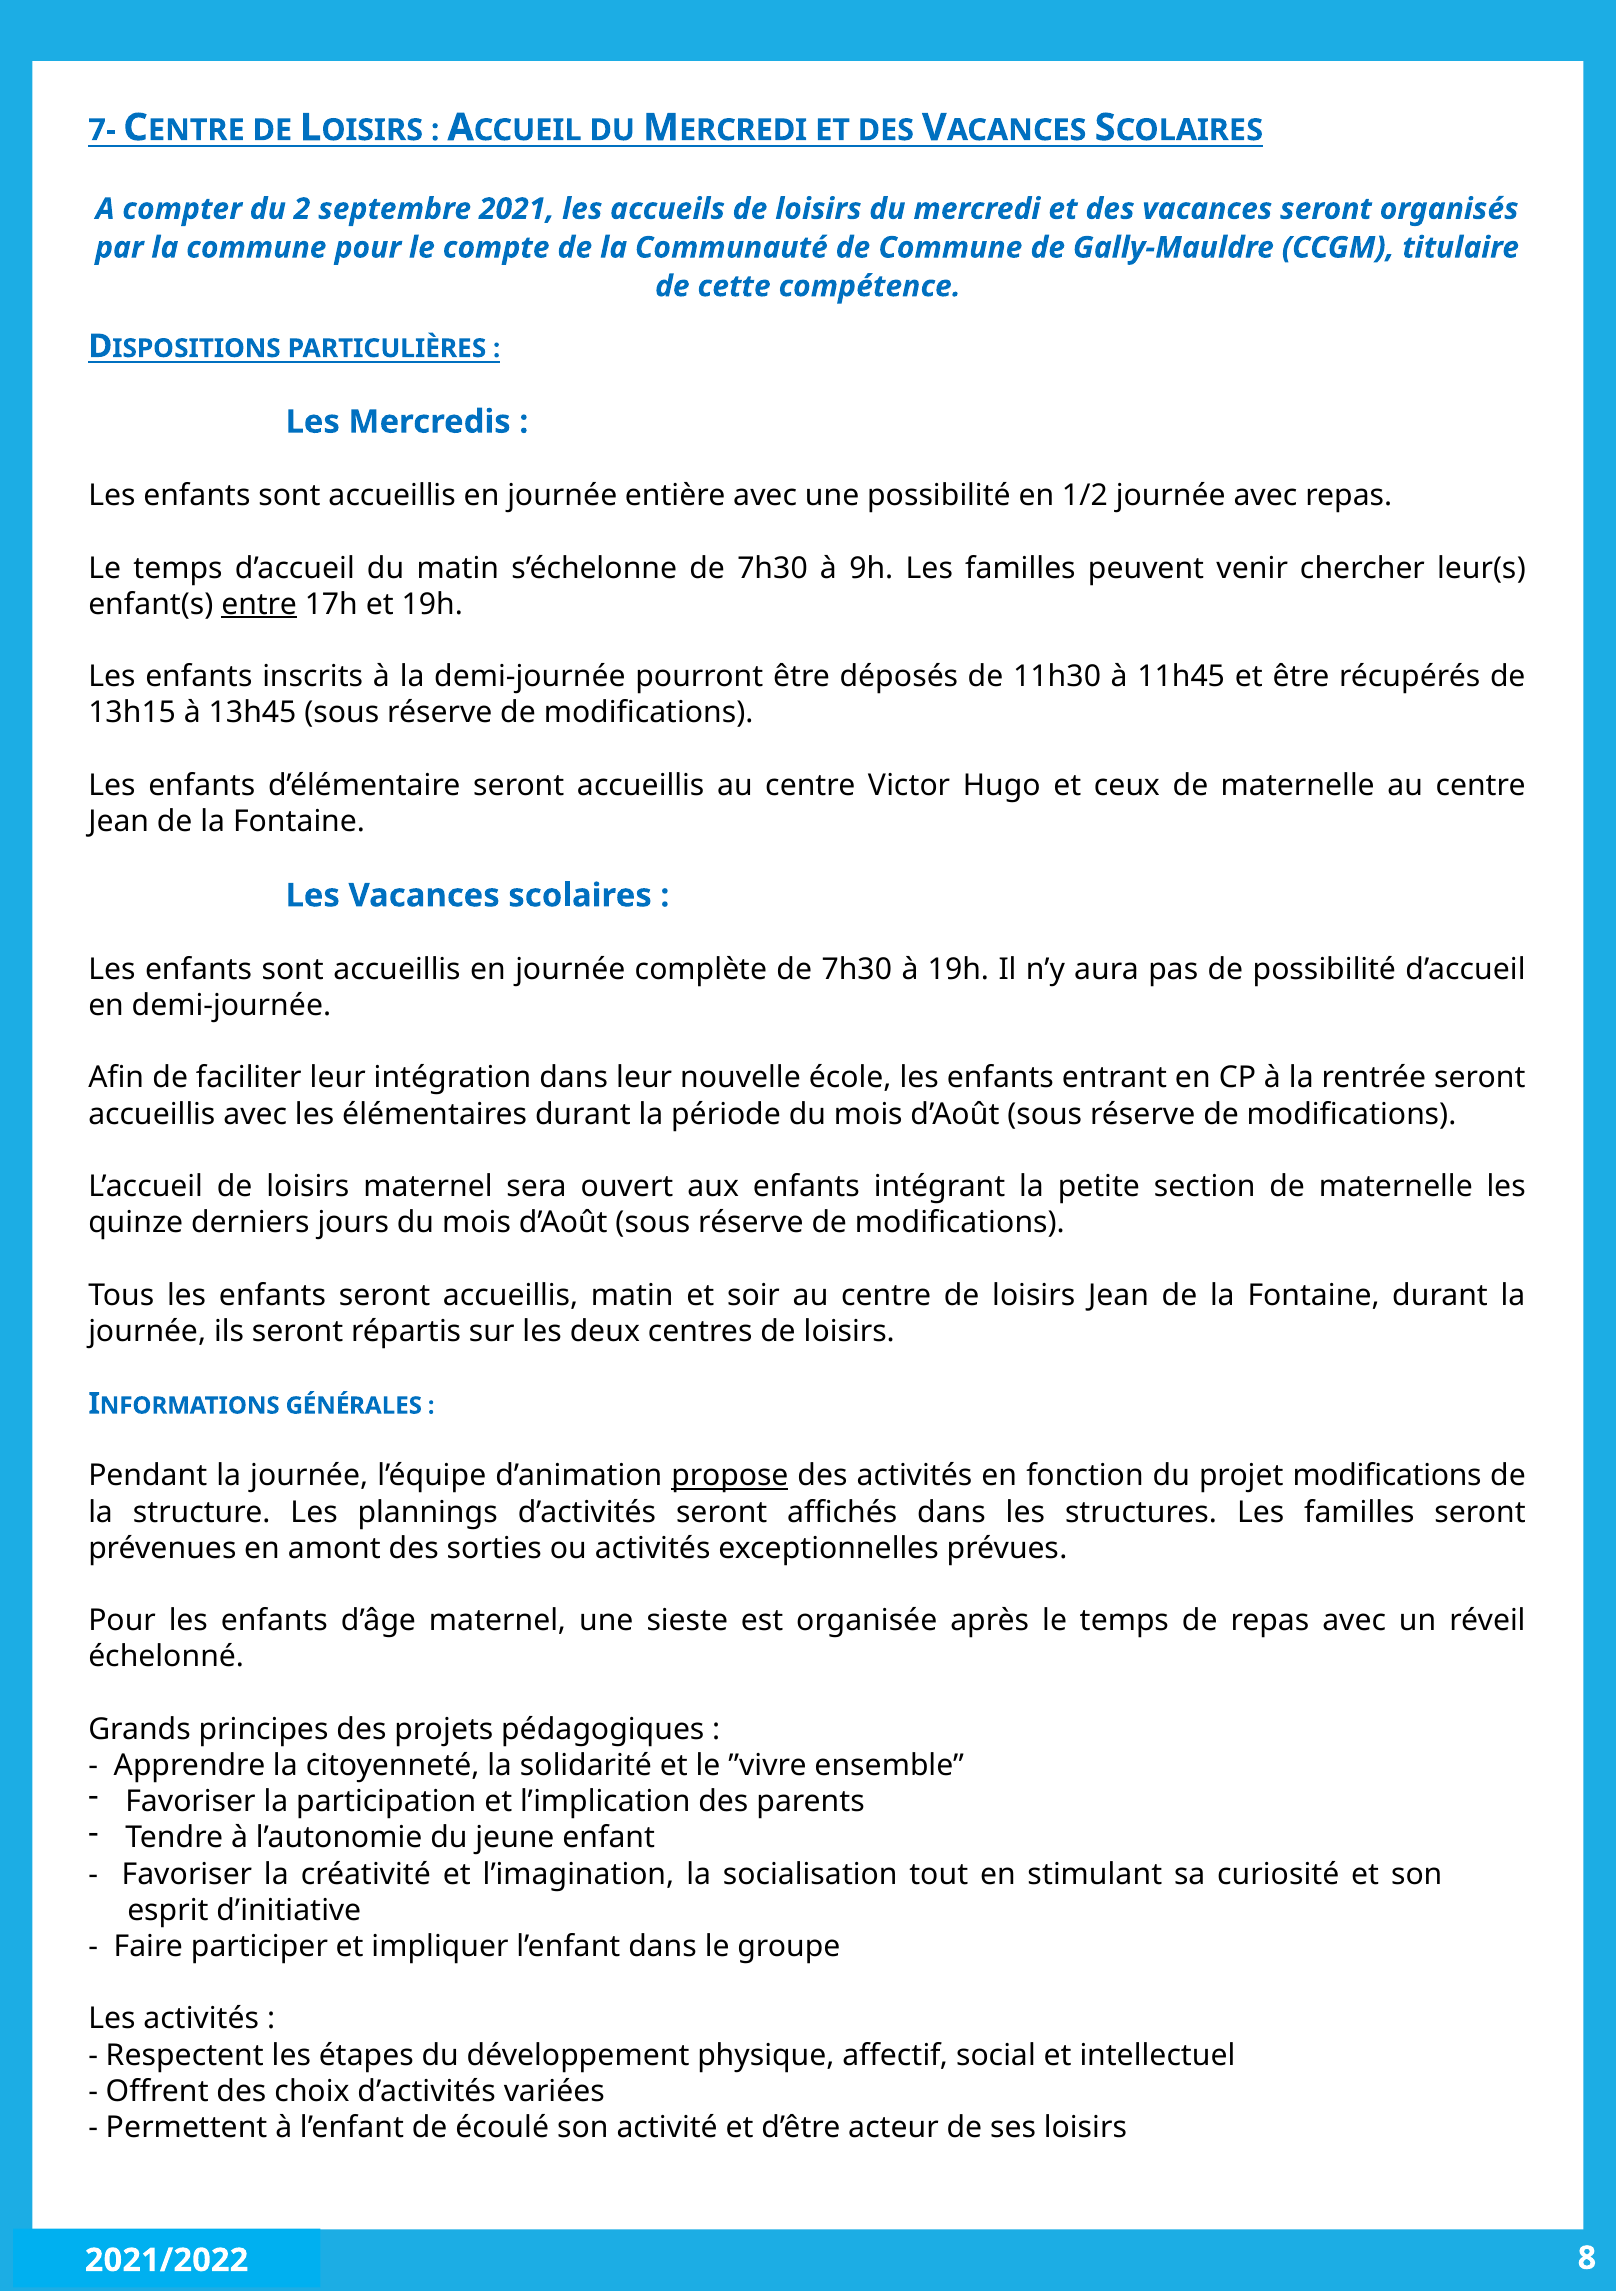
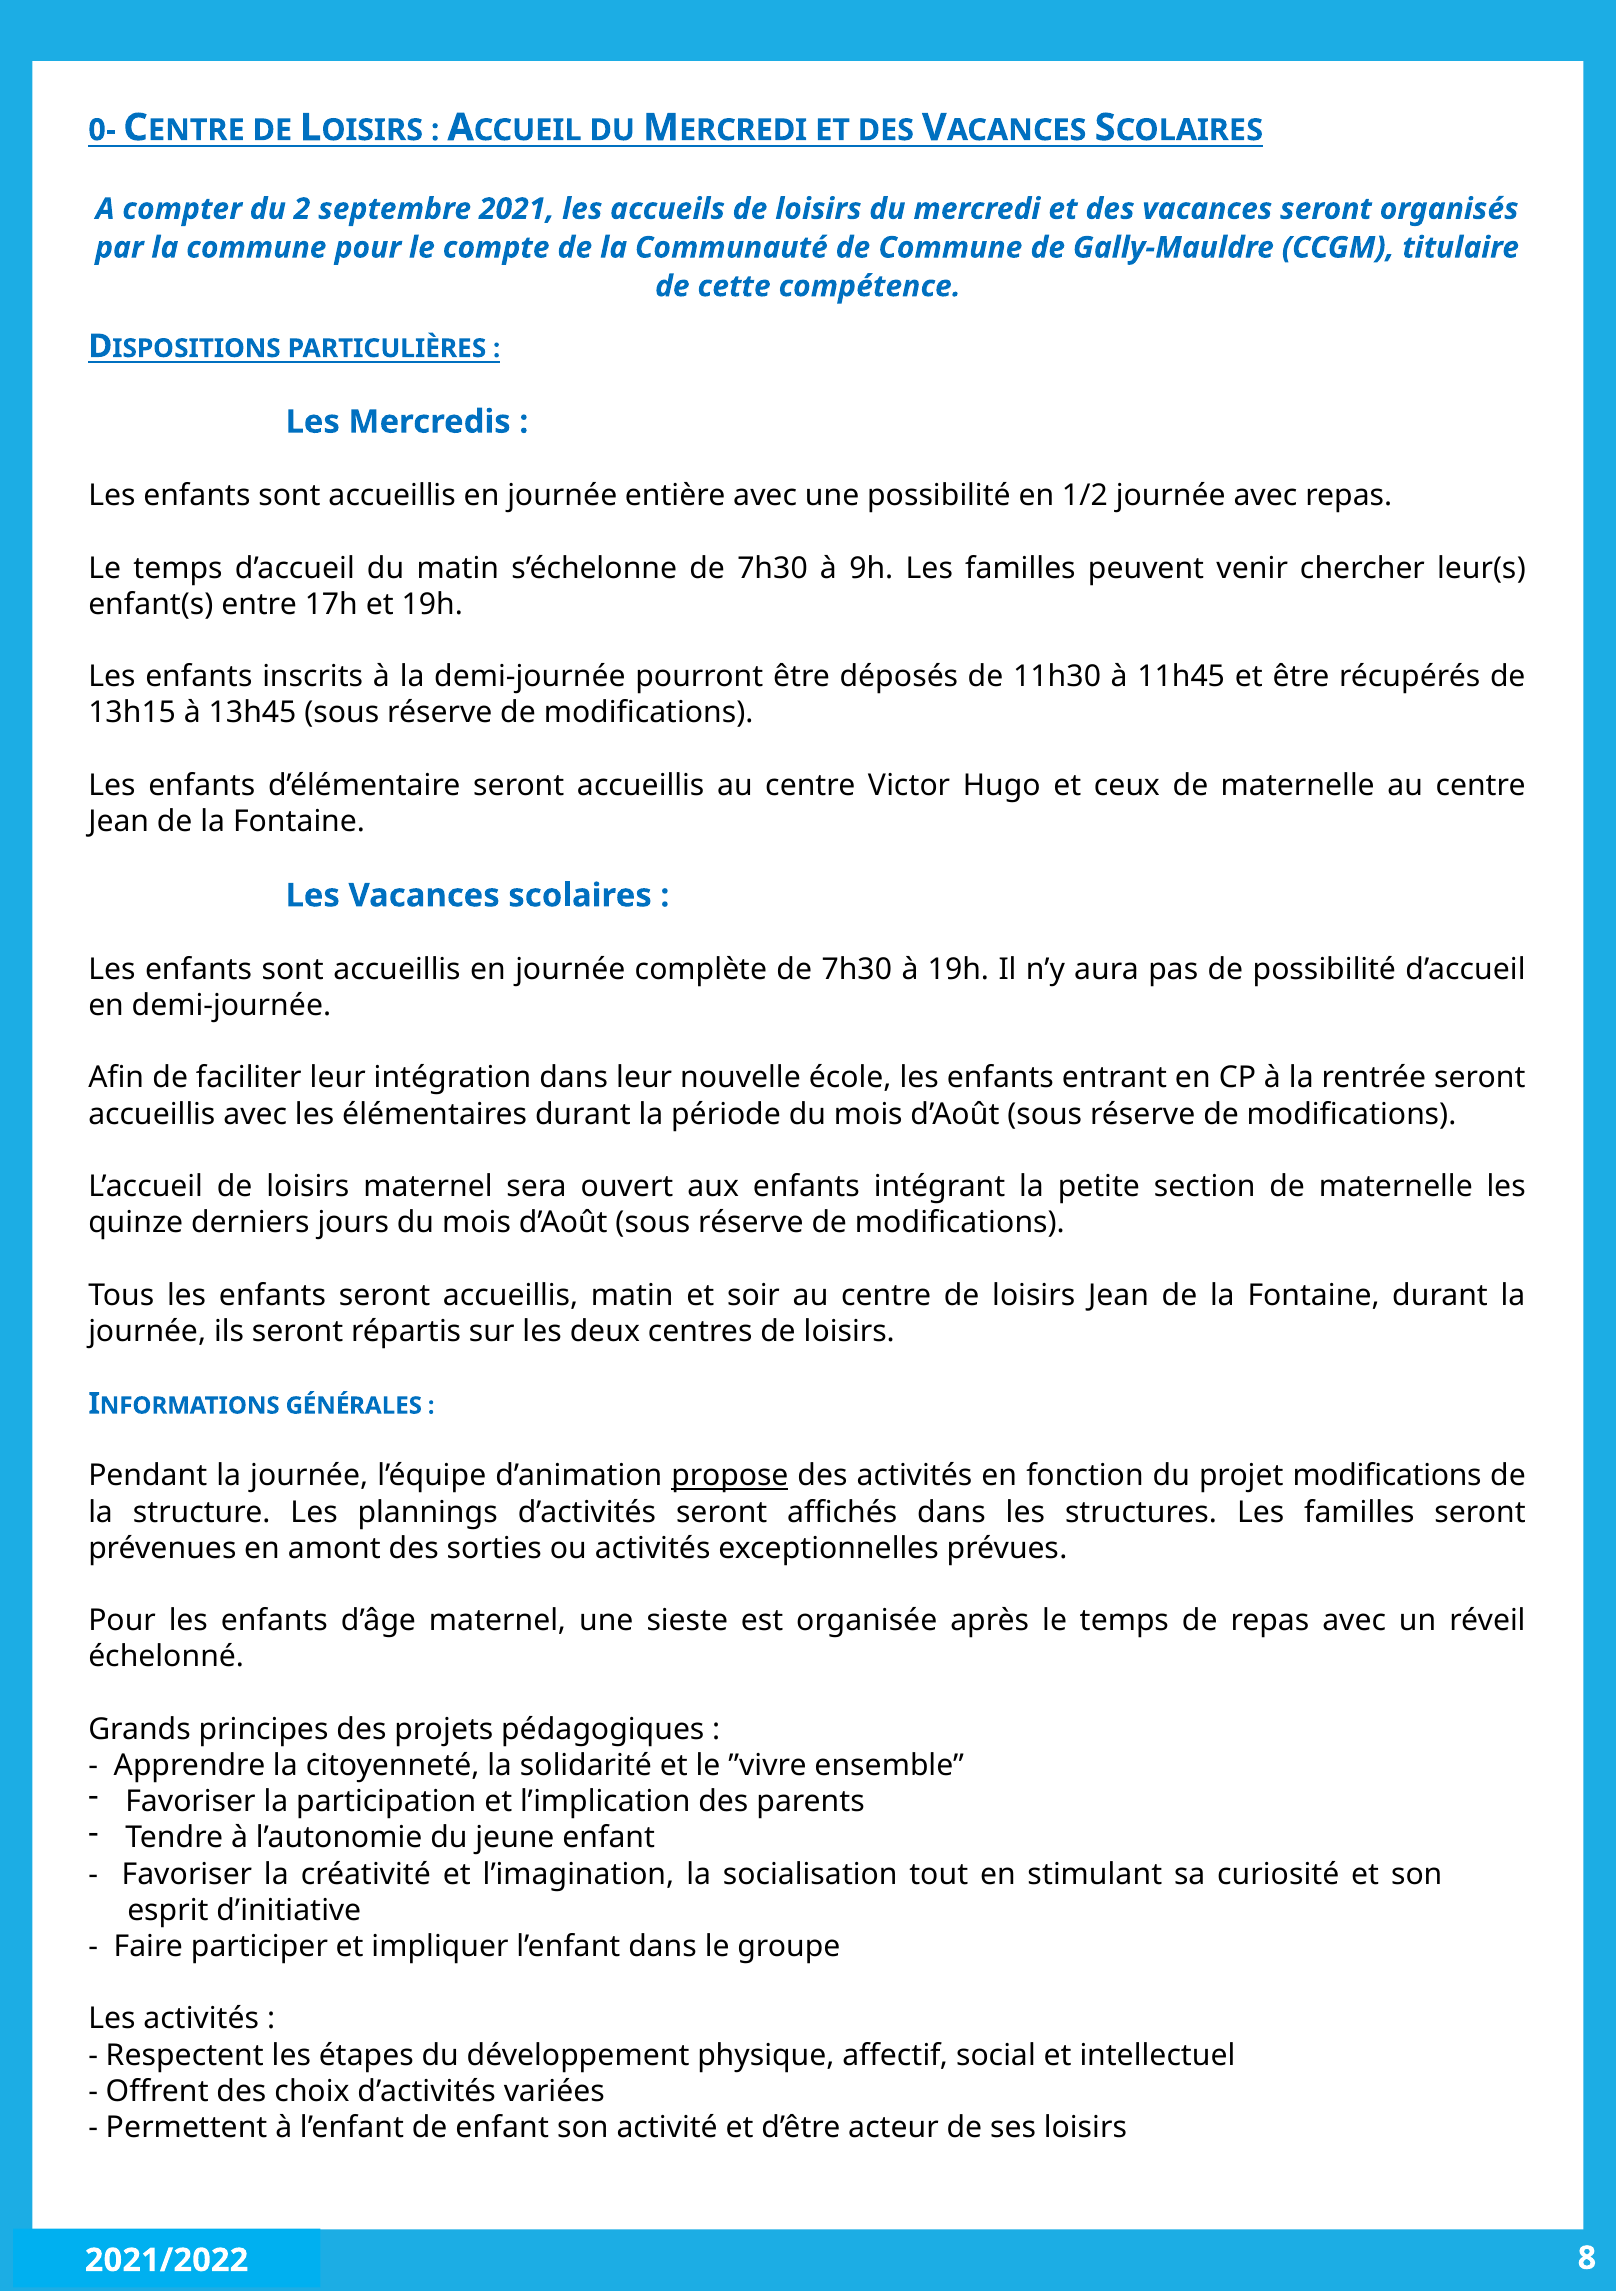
7-: 7- -> 0-
entre underline: present -> none
de écoulé: écoulé -> enfant
